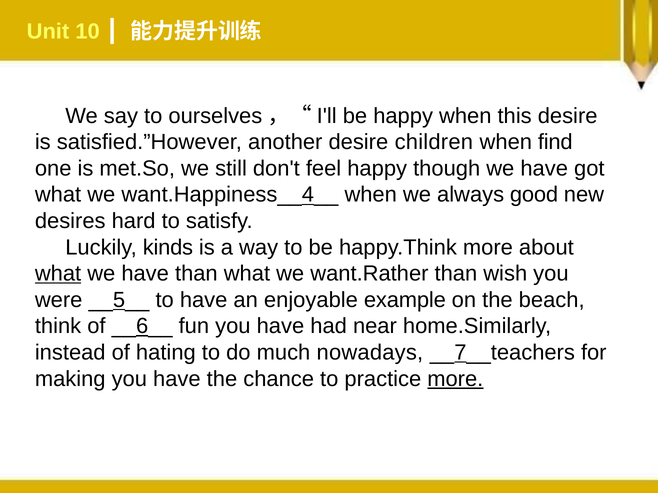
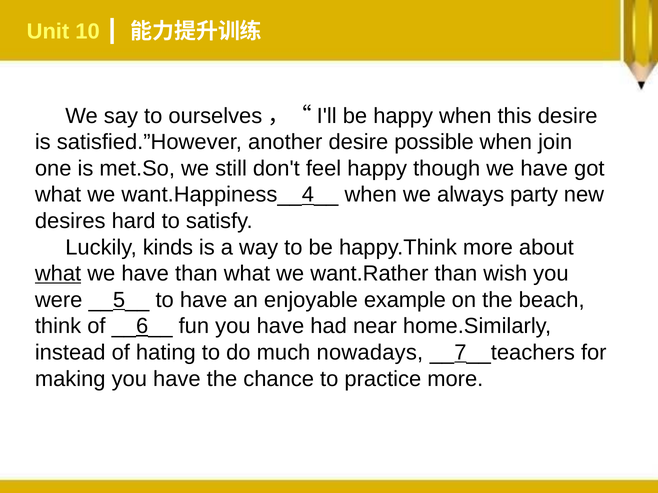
children: children -> possible
find: find -> join
good: good -> party
more at (455, 379) underline: present -> none
